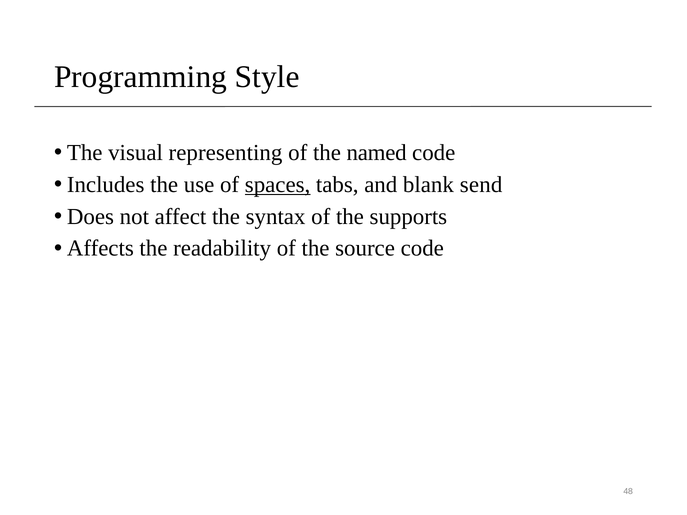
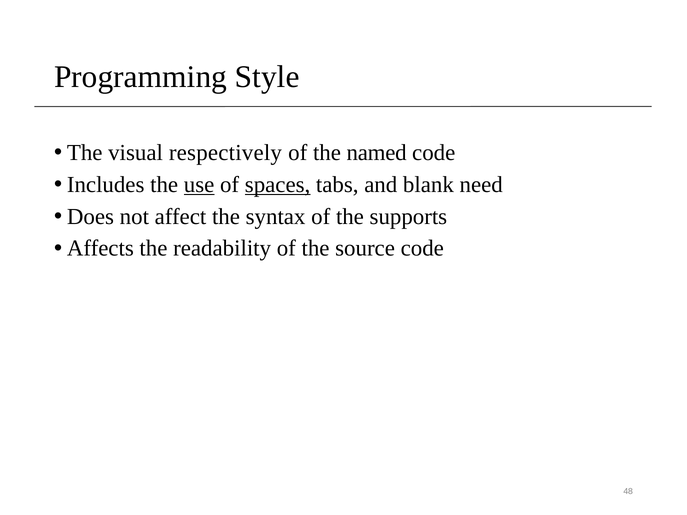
representing: representing -> respectively
use underline: none -> present
send: send -> need
